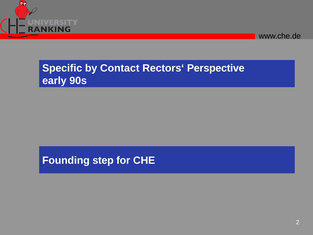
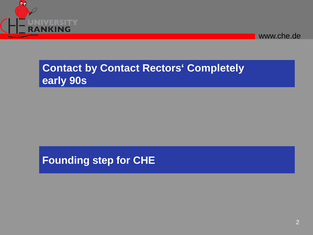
Specific at (62, 68): Specific -> Contact
Perspective: Perspective -> Completely
